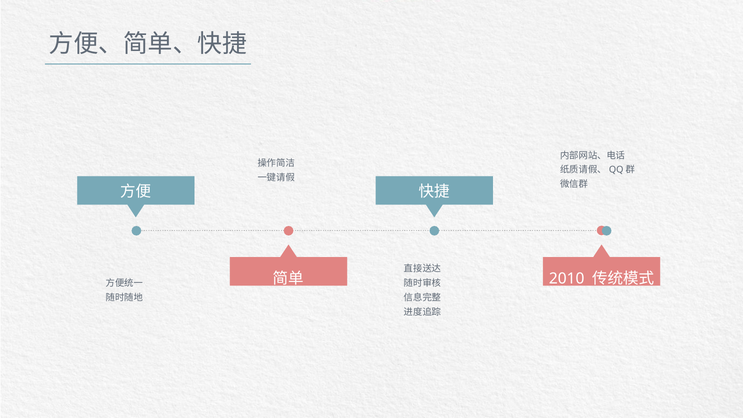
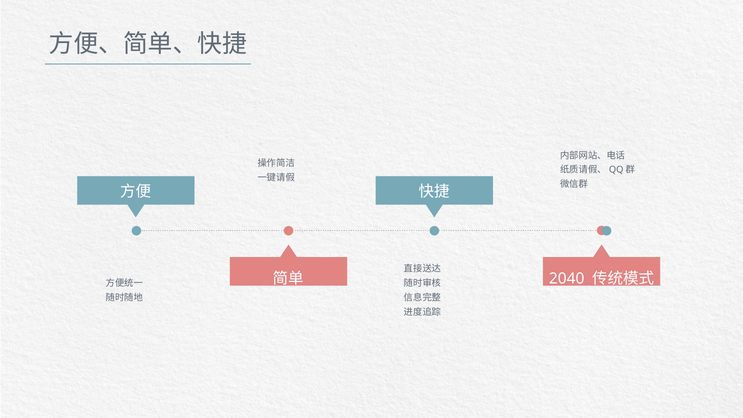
2010: 2010 -> 2040
